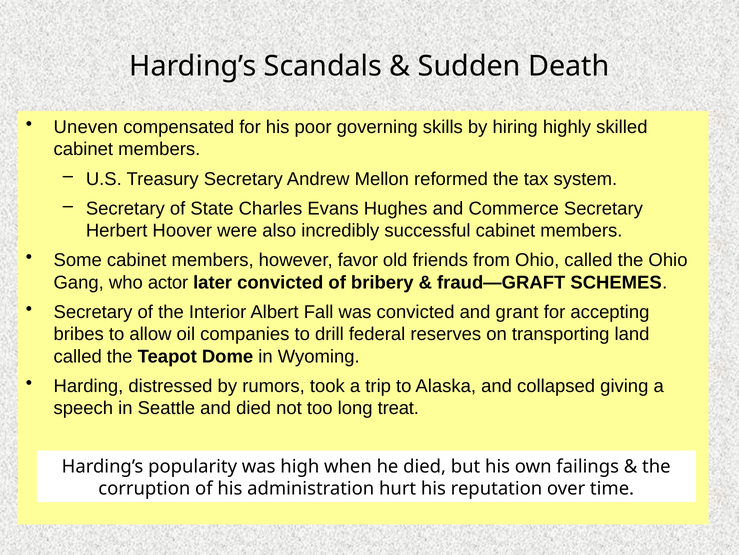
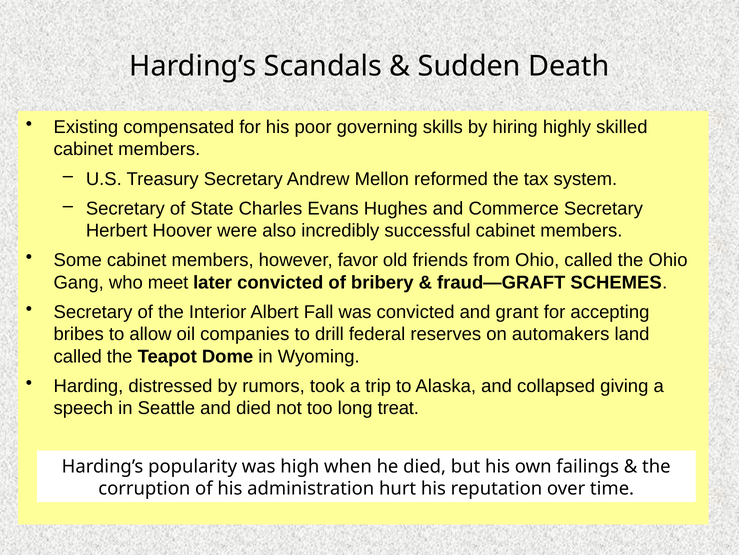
Uneven: Uneven -> Existing
actor: actor -> meet
transporting: transporting -> automakers
